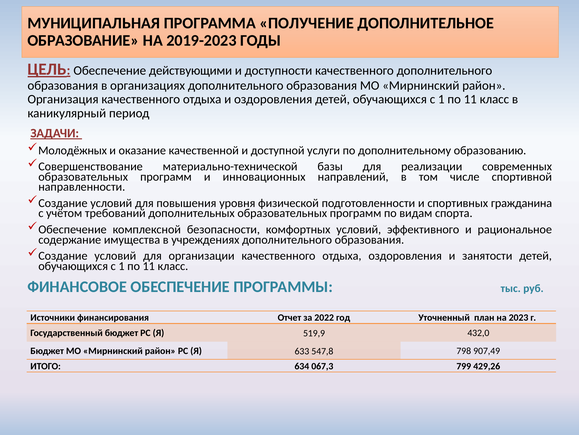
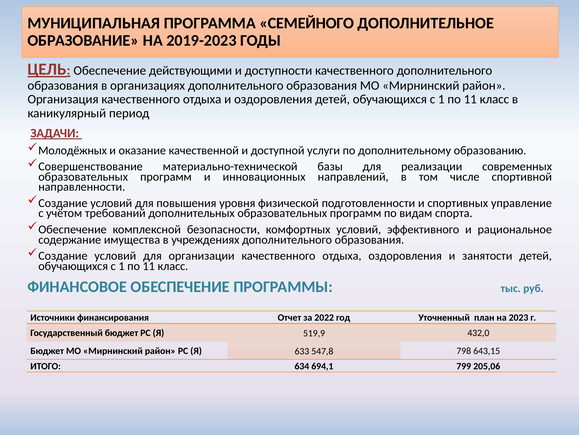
ПОЛУЧЕНИЕ: ПОЛУЧЕНИЕ -> СЕМЕЙНОГО
гражданина: гражданина -> управление
907,49: 907,49 -> 643,15
067,3: 067,3 -> 694,1
429,26: 429,26 -> 205,06
